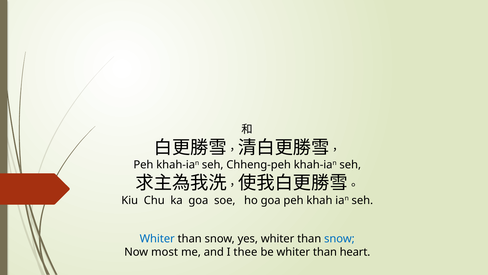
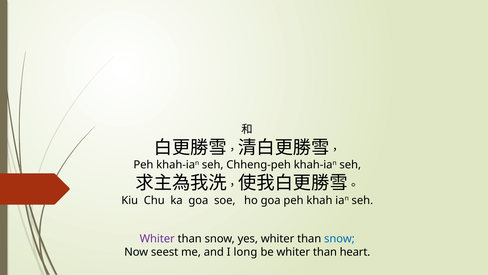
Whiter at (157, 238) colour: blue -> purple
most: most -> seest
thee: thee -> long
